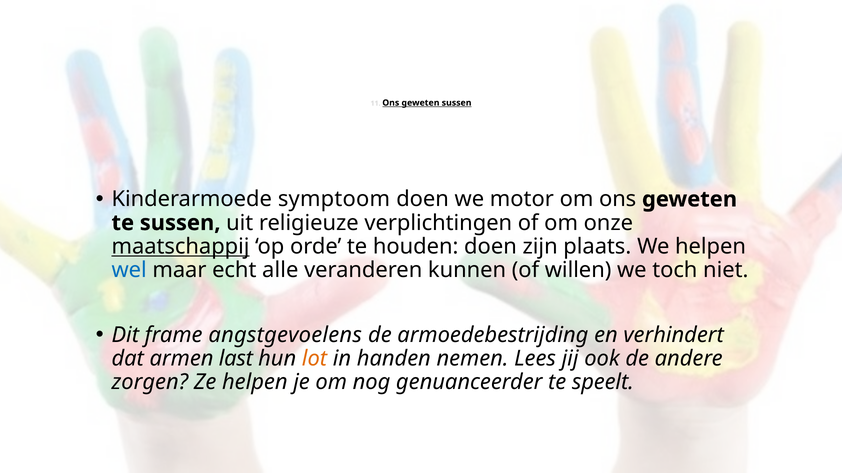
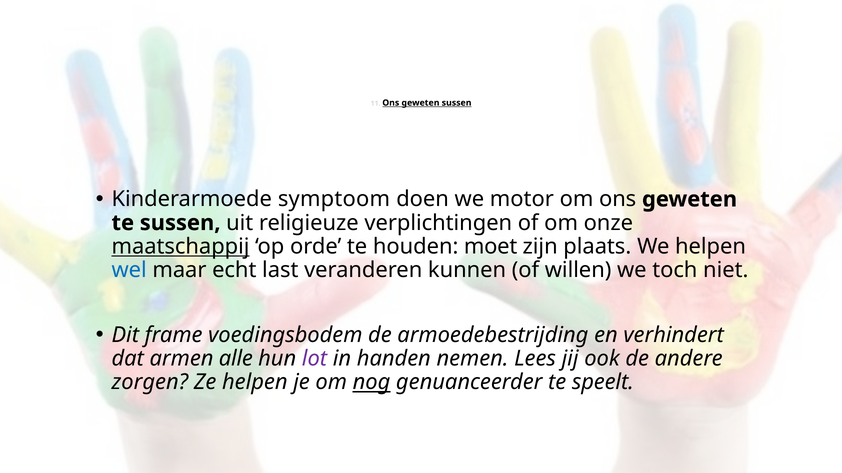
houden doen: doen -> moet
alle: alle -> last
angstgevoelens: angstgevoelens -> voedingsbodem
last: last -> alle
lot colour: orange -> purple
nog underline: none -> present
